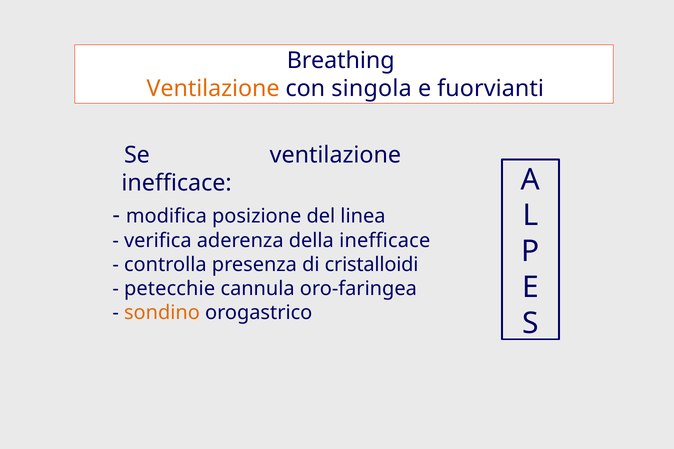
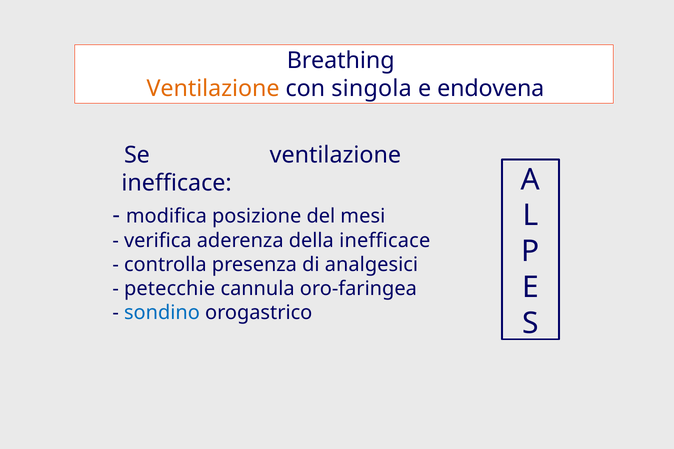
fuorvianti: fuorvianti -> endovena
linea: linea -> mesi
cristalloidi: cristalloidi -> analgesici
sondino colour: orange -> blue
